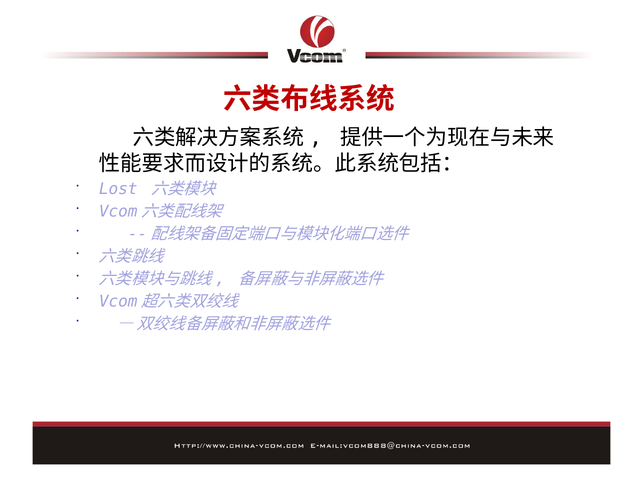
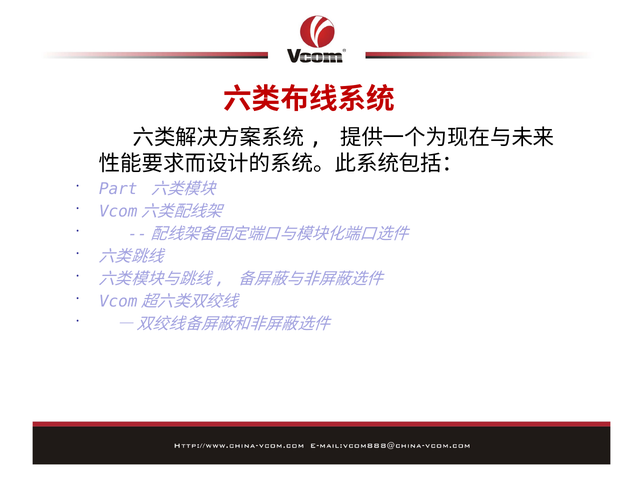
Lost: Lost -> Part
